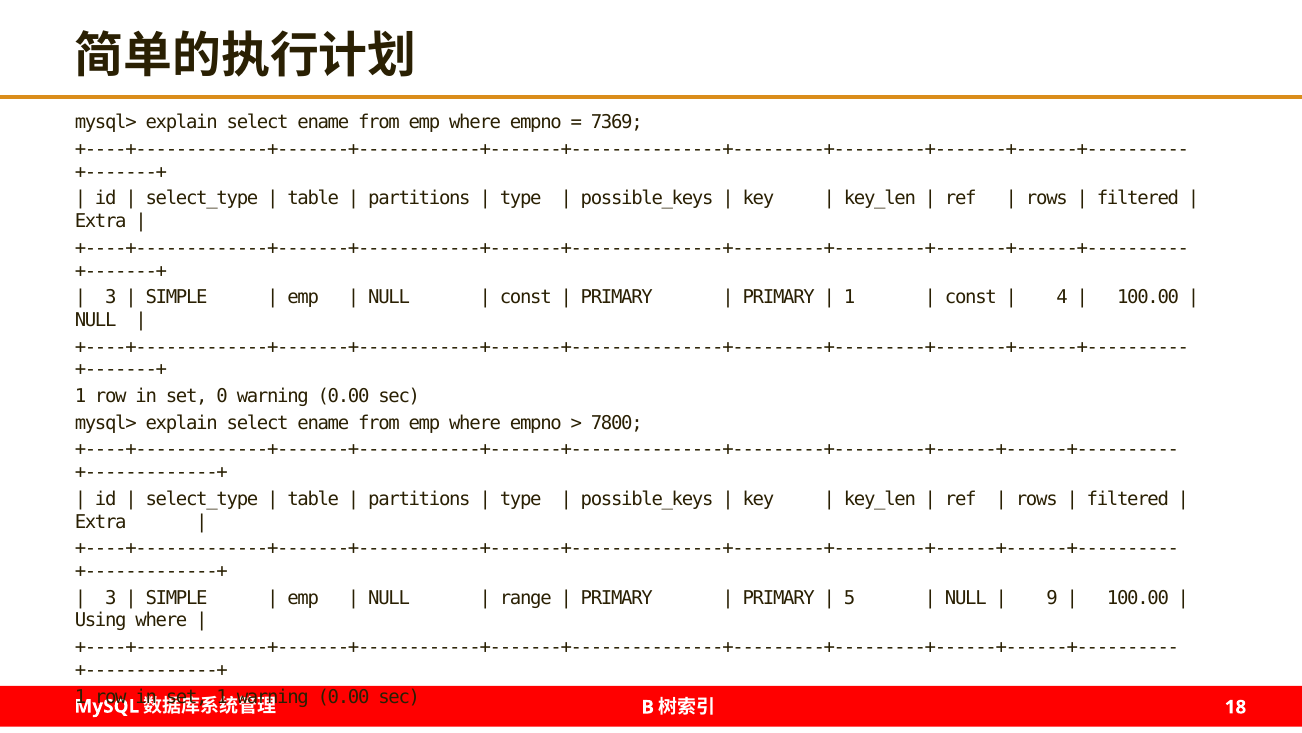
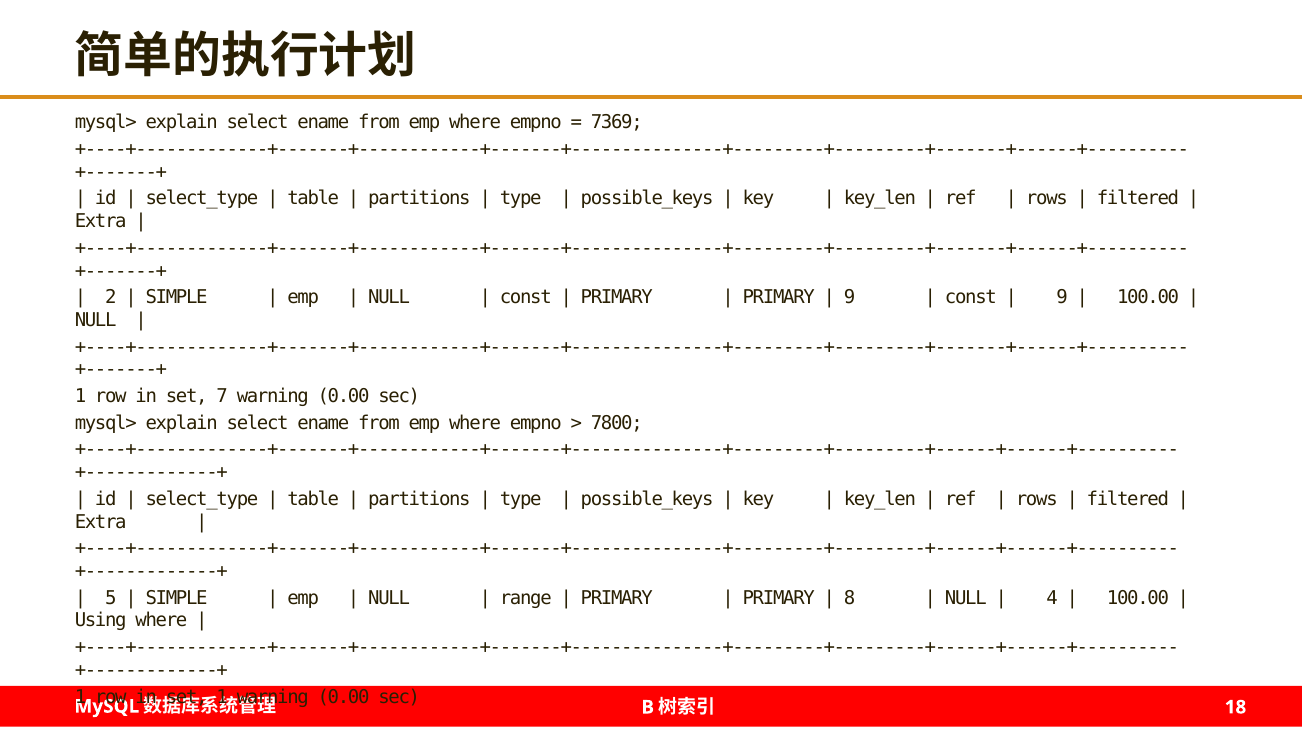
3 at (111, 297): 3 -> 2
1 at (850, 297): 1 -> 9
4 at (1062, 297): 4 -> 9
0: 0 -> 7
3 at (111, 597): 3 -> 5
5: 5 -> 8
9: 9 -> 4
